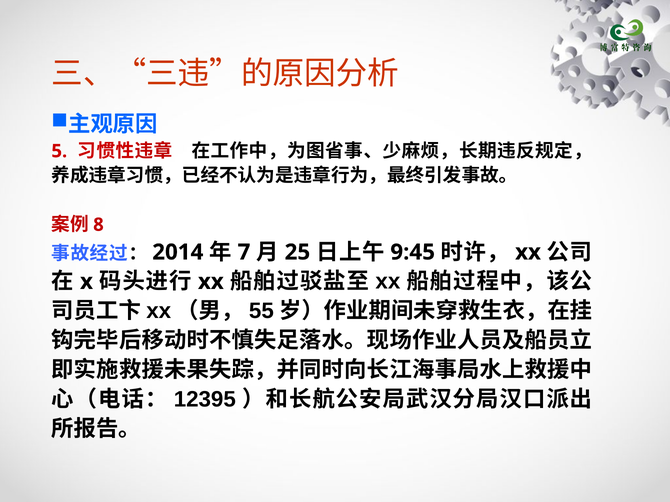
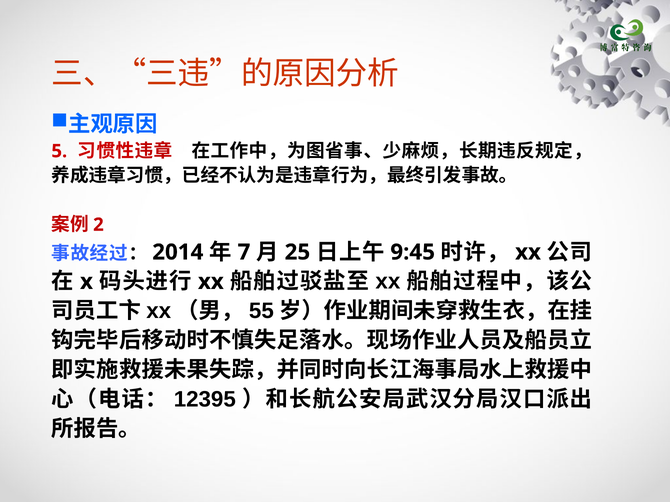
8: 8 -> 2
